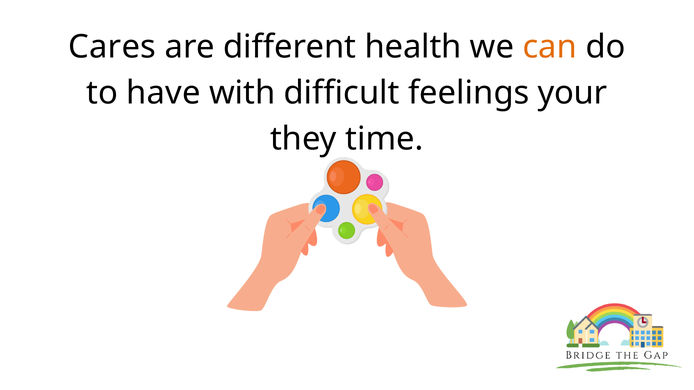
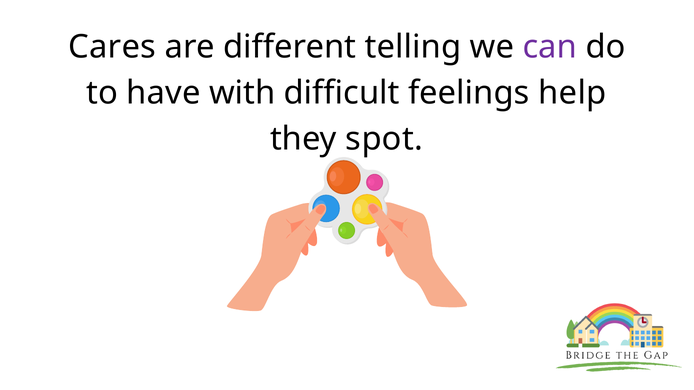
health: health -> telling
can colour: orange -> purple
your: your -> help
time: time -> spot
